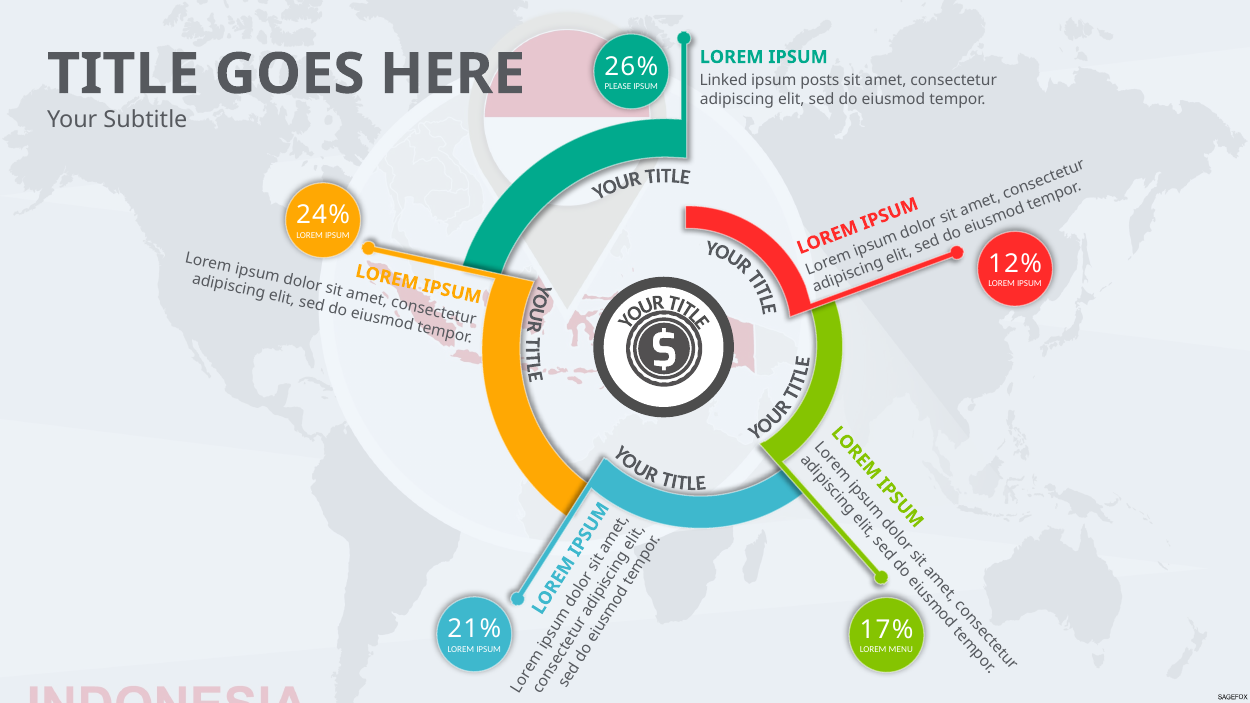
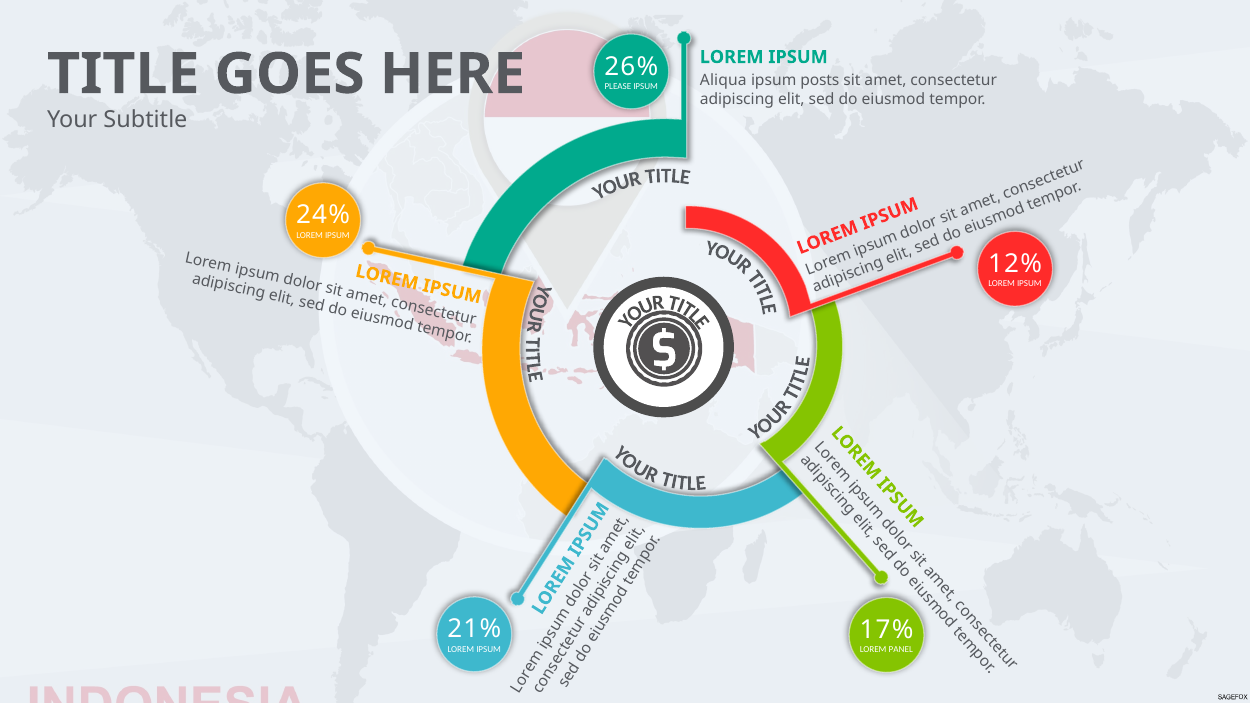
Linked: Linked -> Aliqua
MENU: MENU -> PANEL
